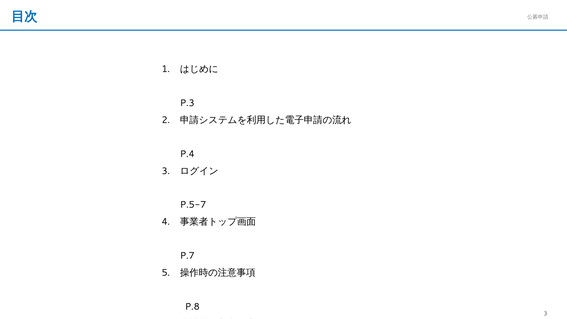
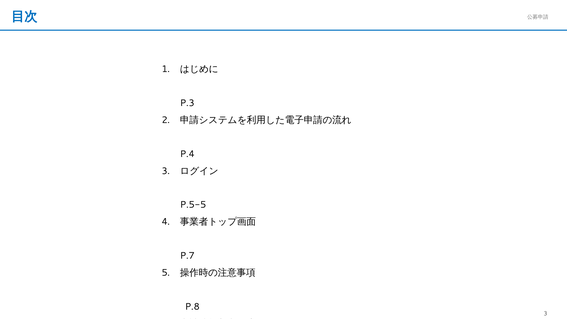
P.5-7: P.5-7 -> P.5-5
